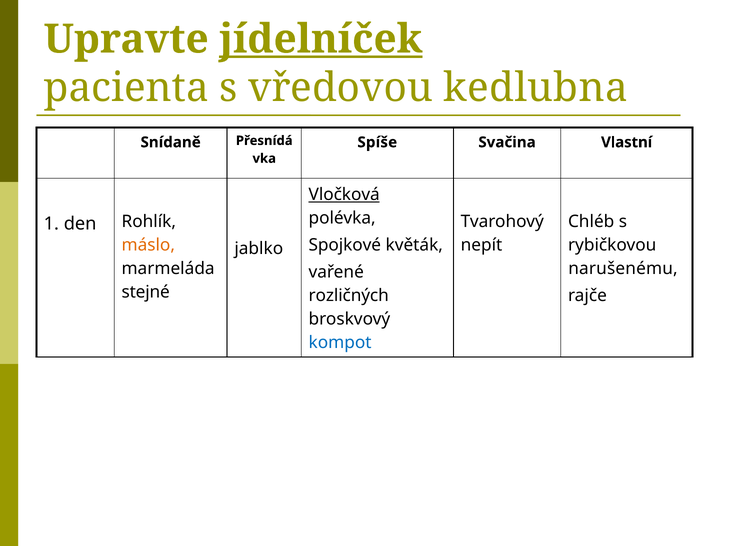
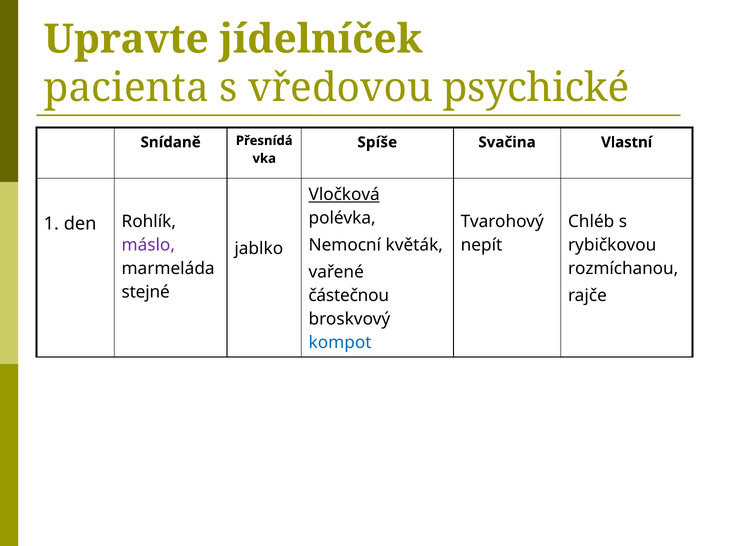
jídelníček underline: present -> none
kedlubna: kedlubna -> psychické
máslo colour: orange -> purple
Spojkové: Spojkové -> Nemocní
narušenému: narušenému -> rozmíchanou
rozličných: rozličných -> částečnou
